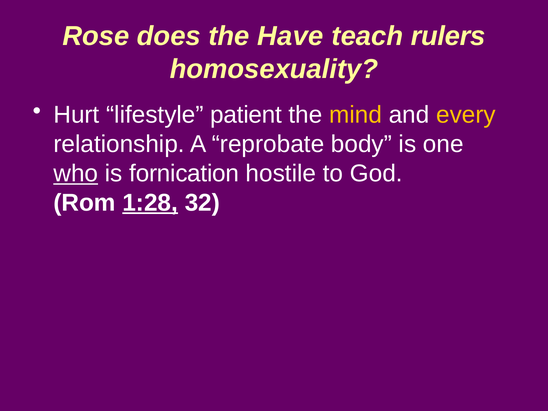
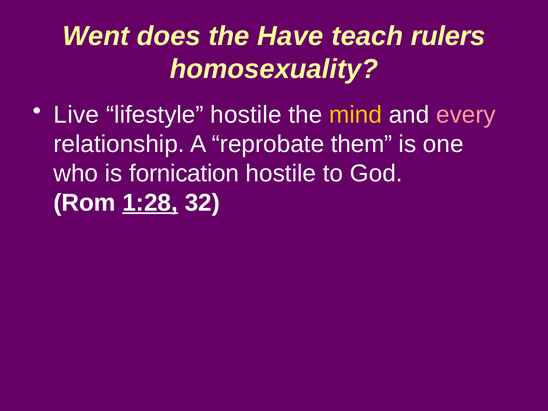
Rose: Rose -> Went
Hurt: Hurt -> Live
lifestyle patient: patient -> hostile
every colour: yellow -> pink
body: body -> them
who underline: present -> none
